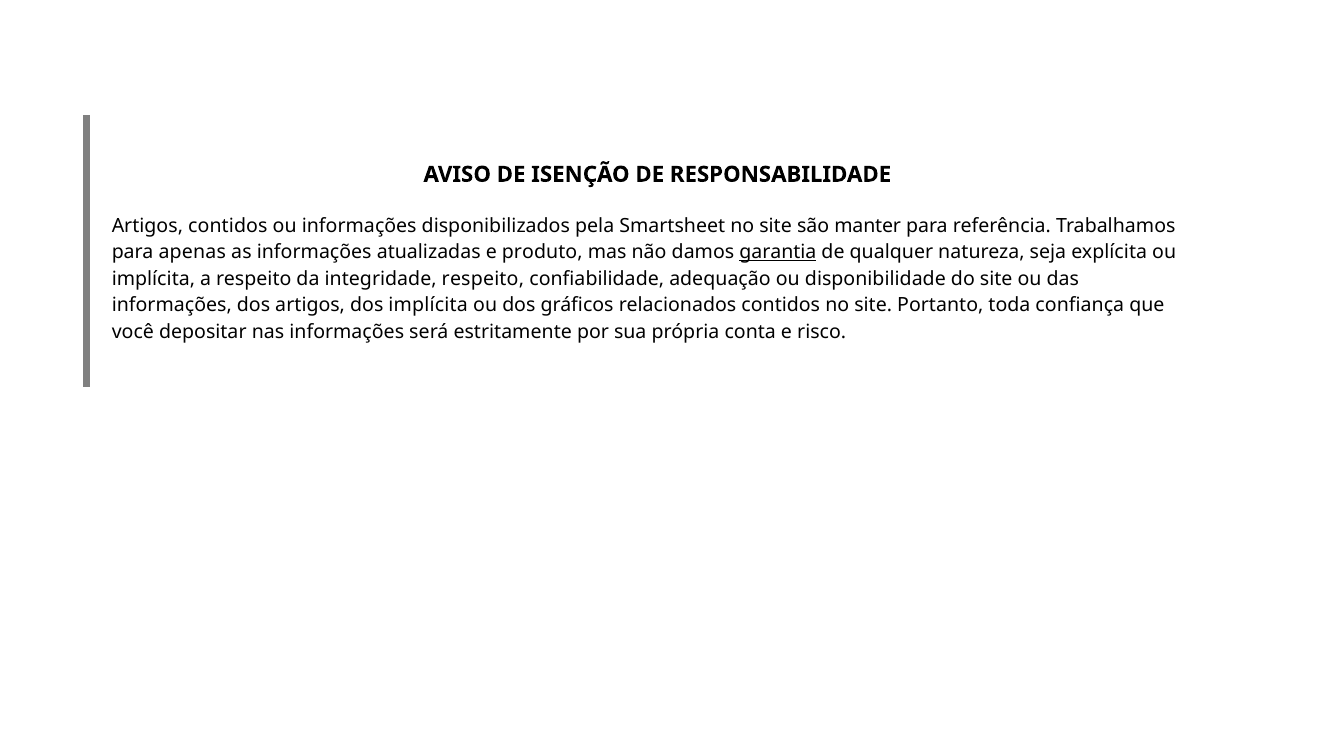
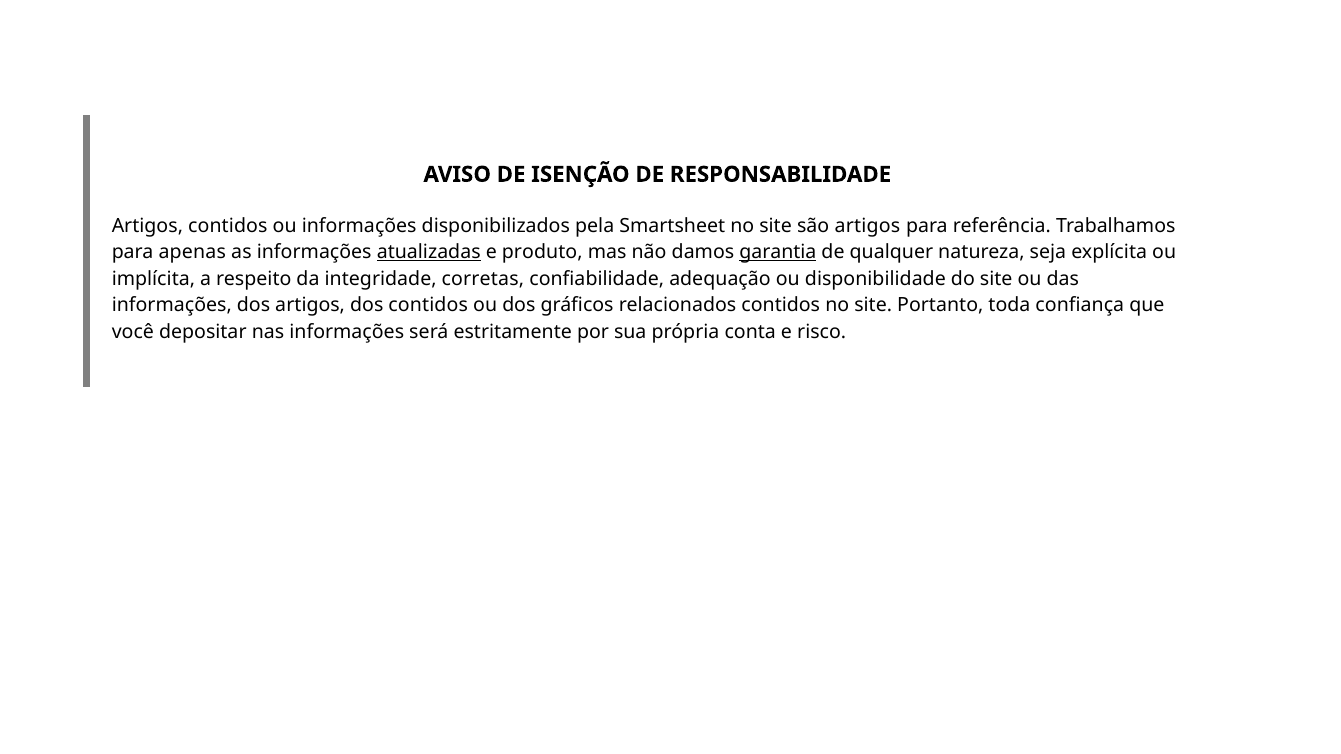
são manter: manter -> artigos
atualizadas underline: none -> present
integridade respeito: respeito -> corretas
dos implícita: implícita -> contidos
